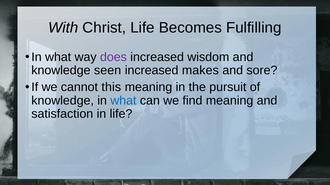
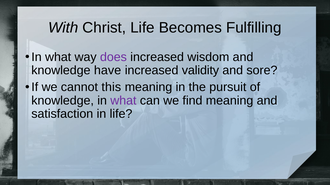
seen: seen -> have
makes: makes -> validity
what at (123, 101) colour: blue -> purple
